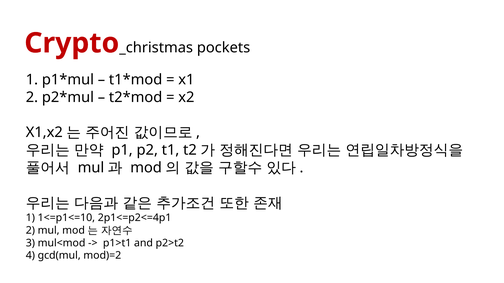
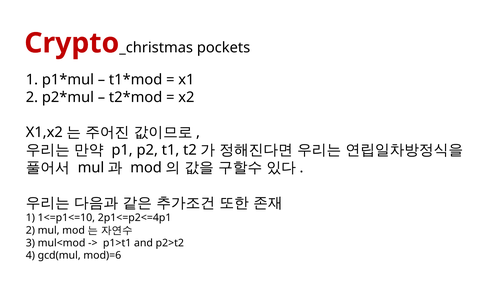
mod)=2: mod)=2 -> mod)=6
